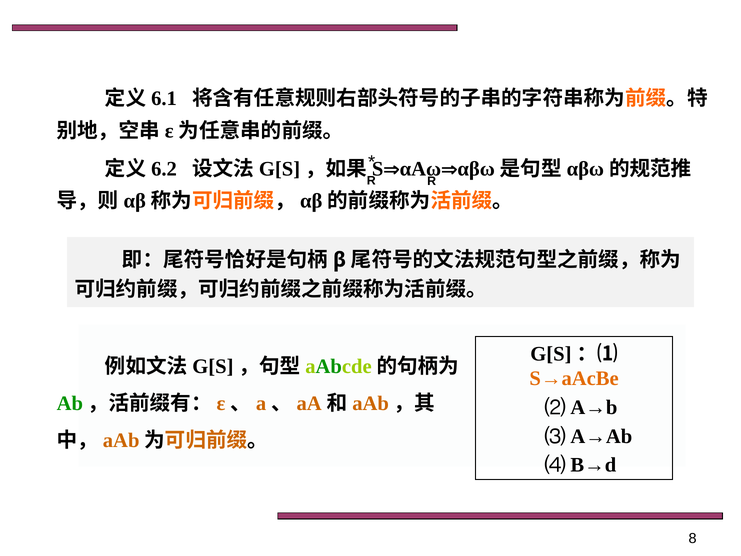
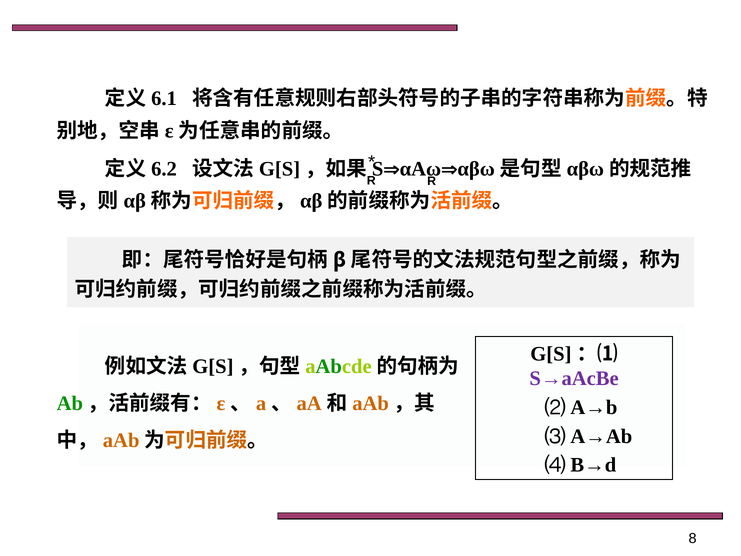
S→aAcBe colour: orange -> purple
